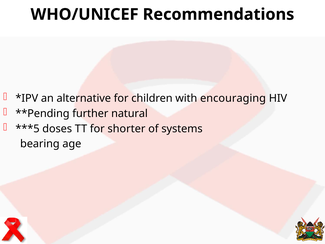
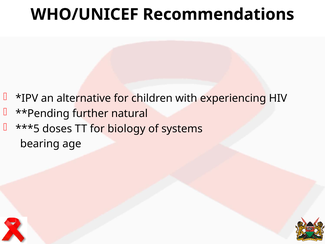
encouraging: encouraging -> experiencing
shorter: shorter -> biology
